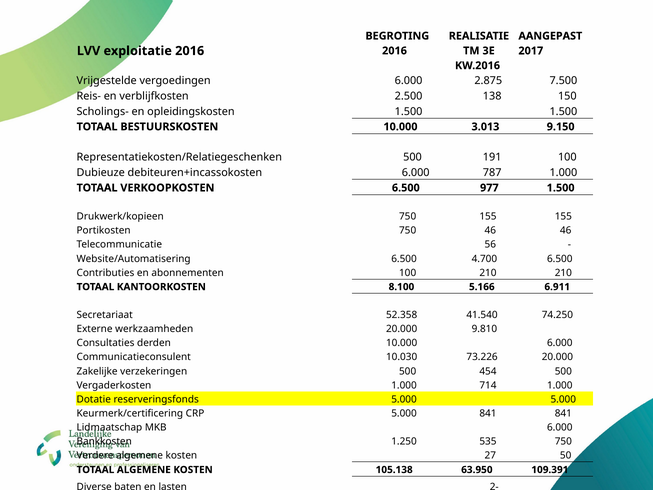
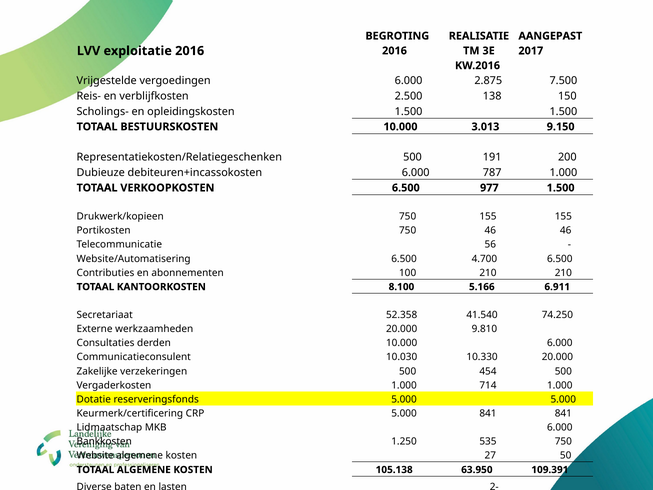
191 100: 100 -> 200
73.226: 73.226 -> 10.330
Verdere: Verdere -> Website
